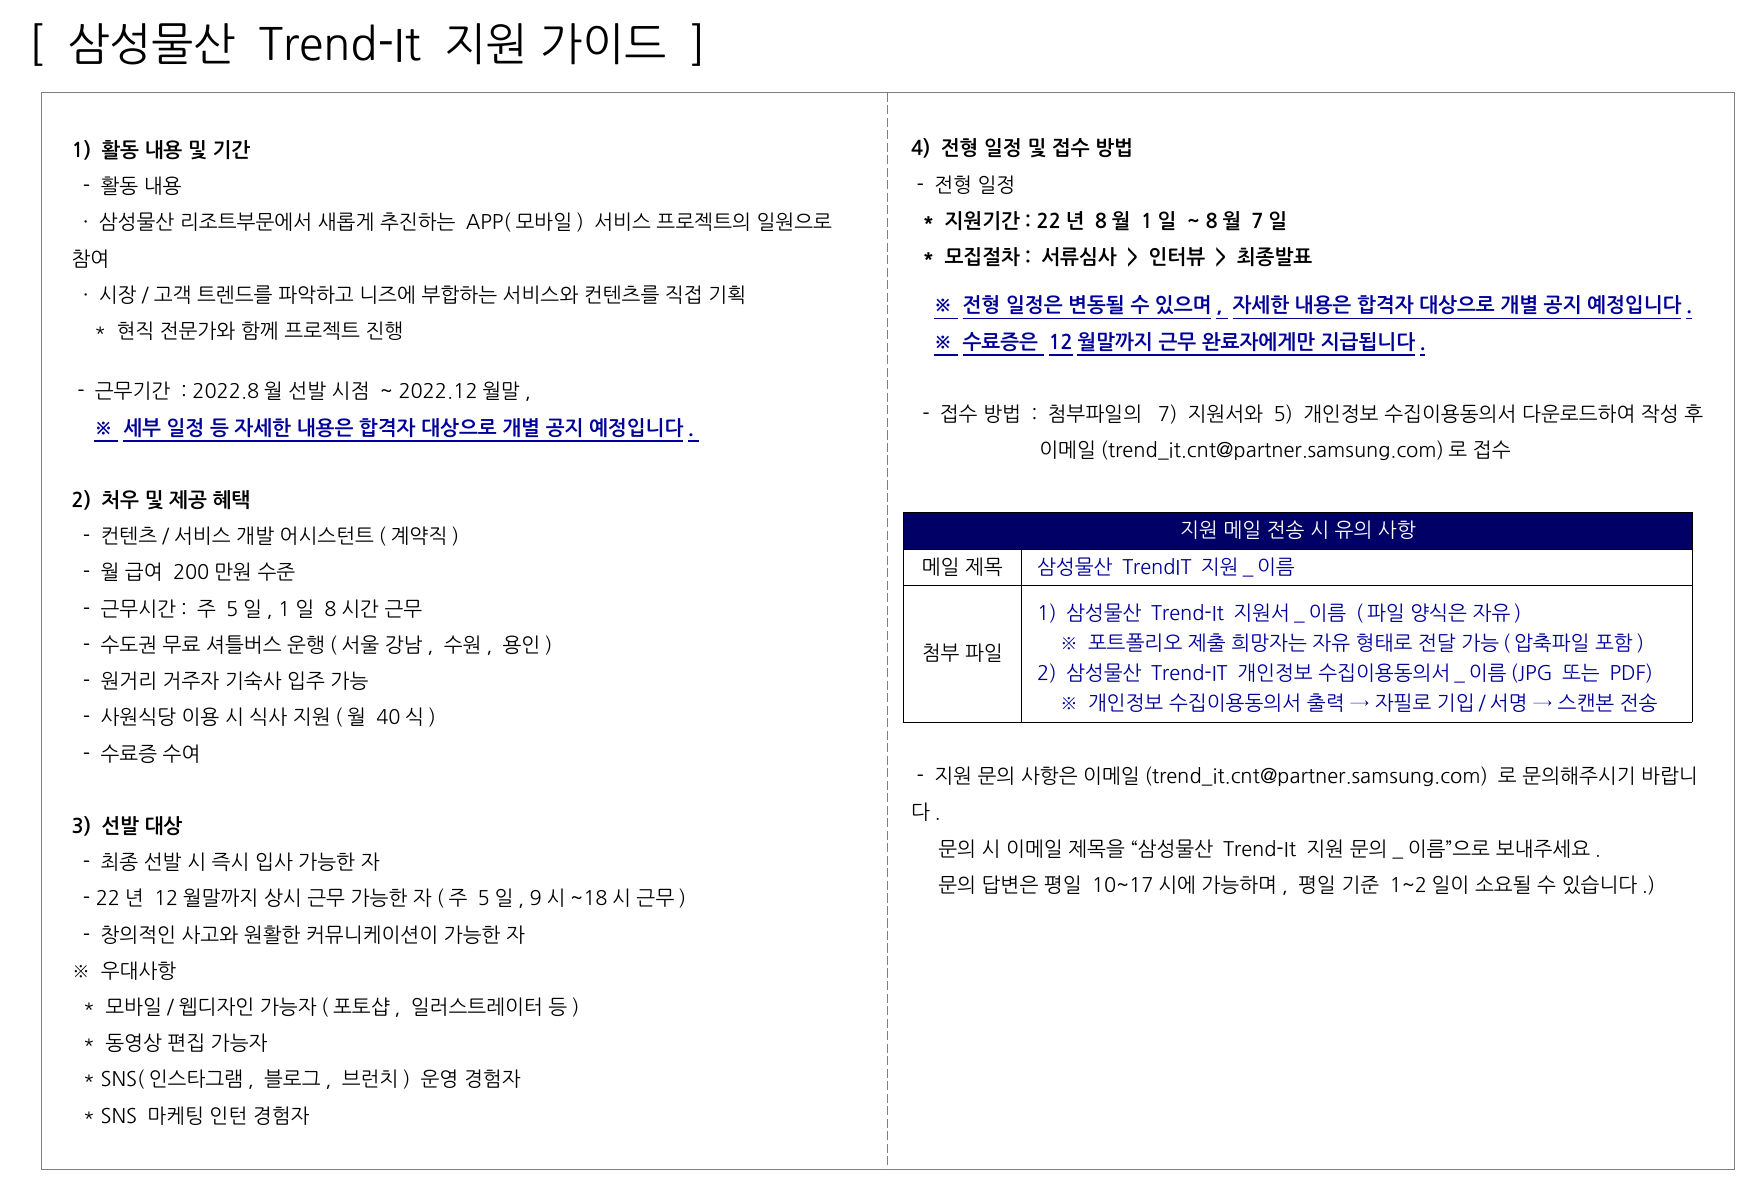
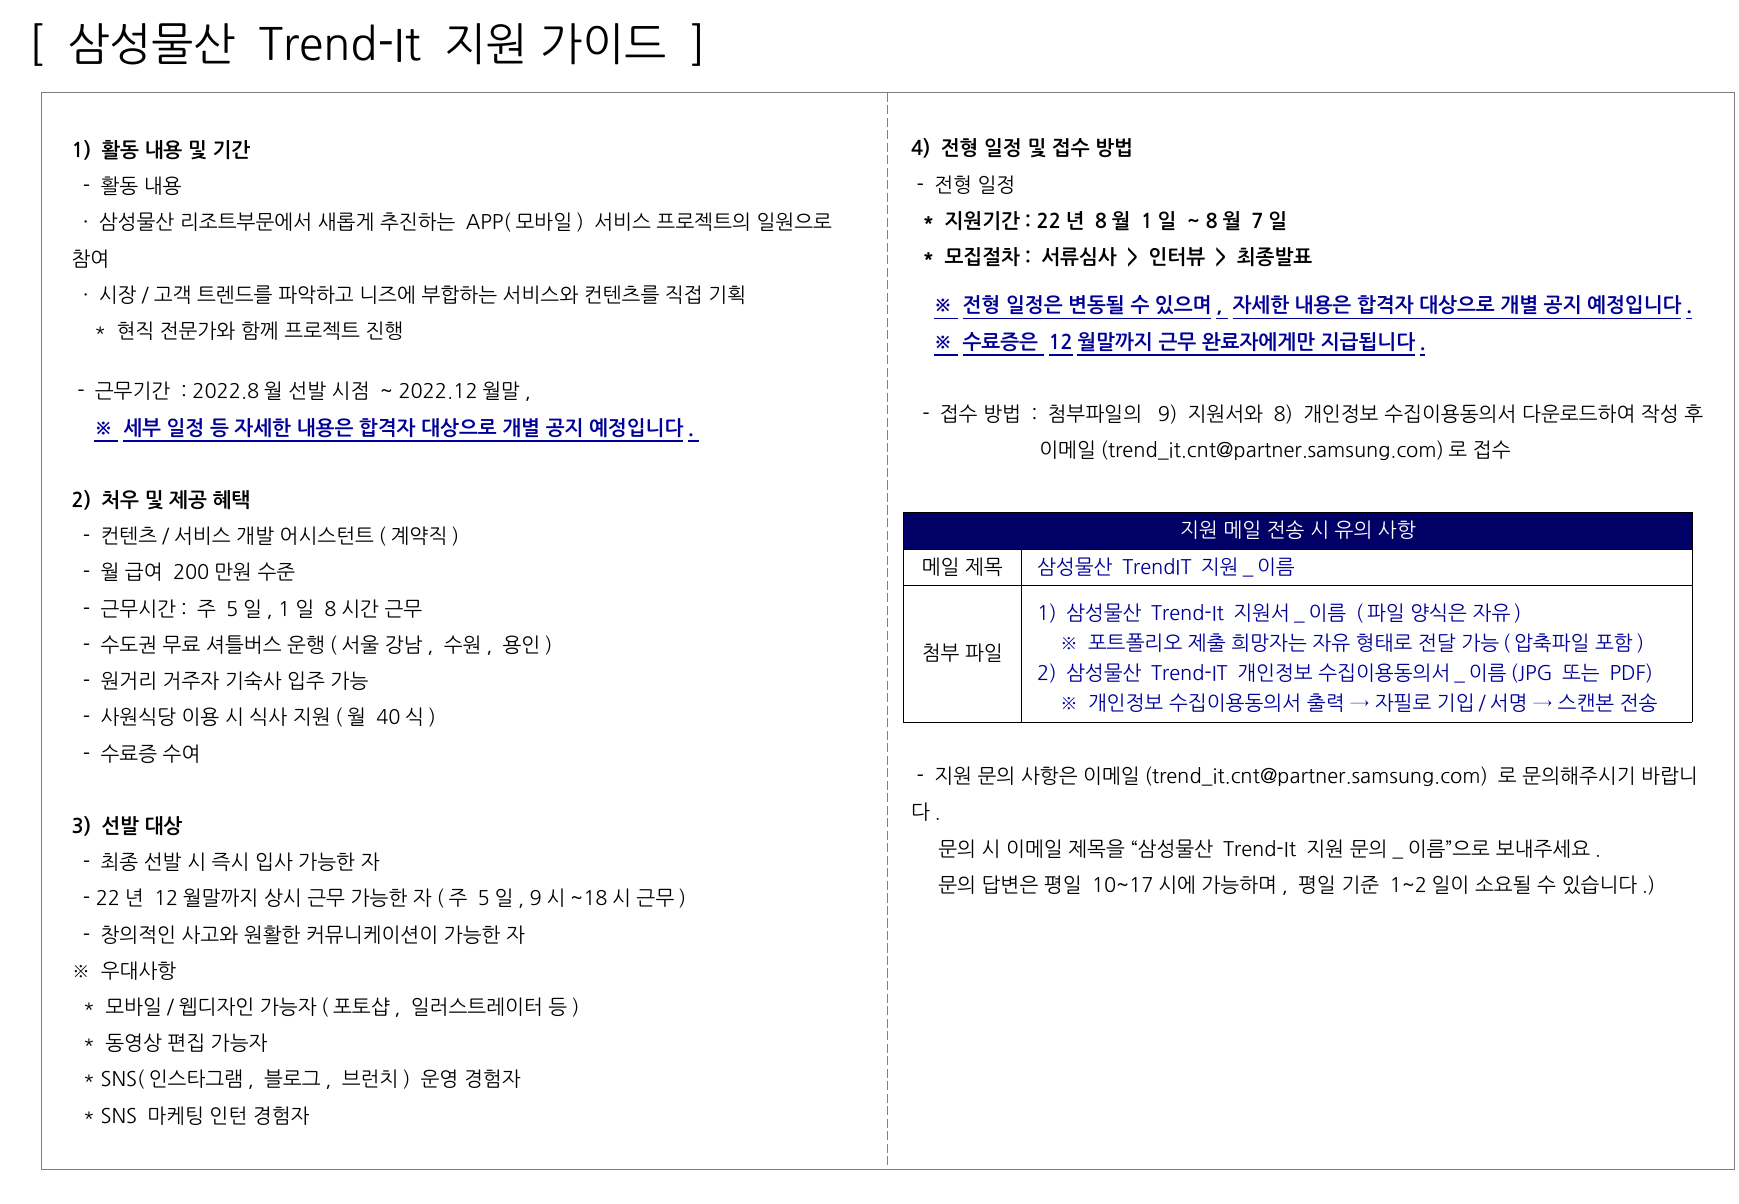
7: 7 -> 9
5: 5 -> 8
